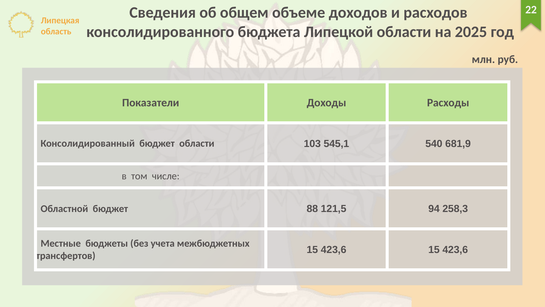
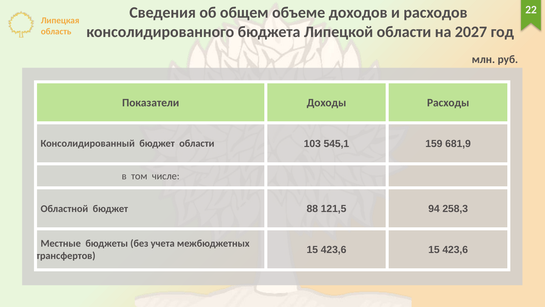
2025: 2025 -> 2027
540: 540 -> 159
